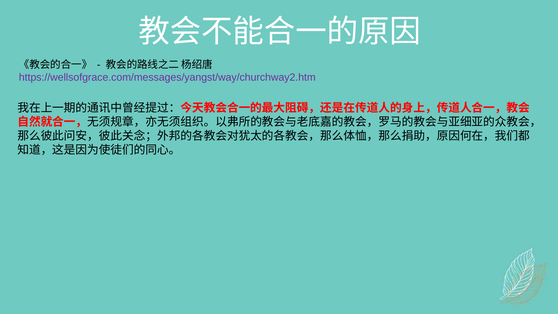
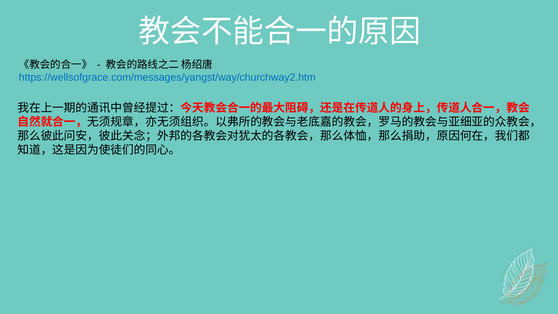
https://wellsofgrace.com/messages/yangst/way/churchway2.htm colour: purple -> blue
